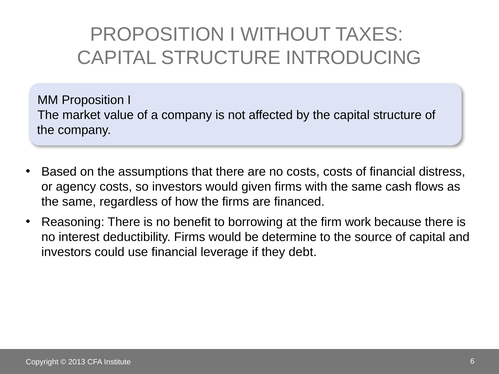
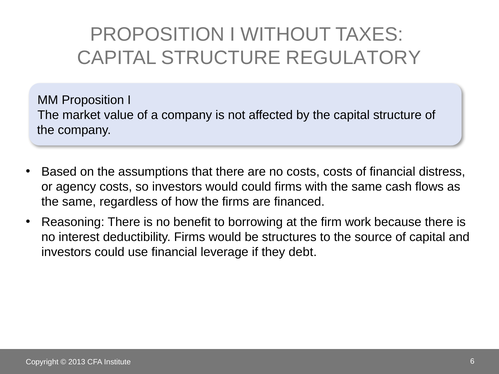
INTRODUCING: INTRODUCING -> REGULATORY
would given: given -> could
determine: determine -> structures
